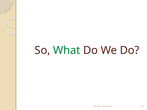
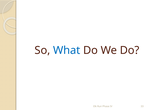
What colour: green -> blue
